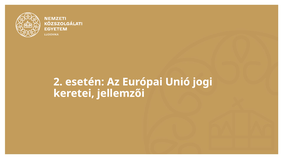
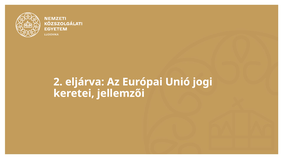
esetén: esetén -> eljárva
